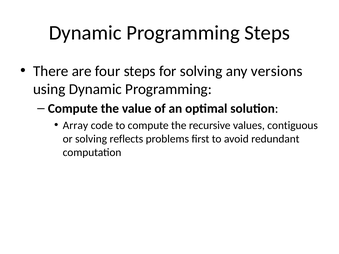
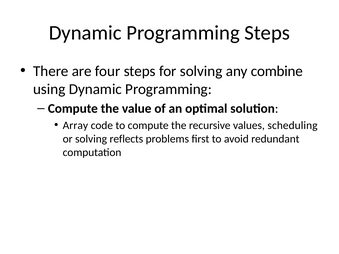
versions: versions -> combine
contiguous: contiguous -> scheduling
